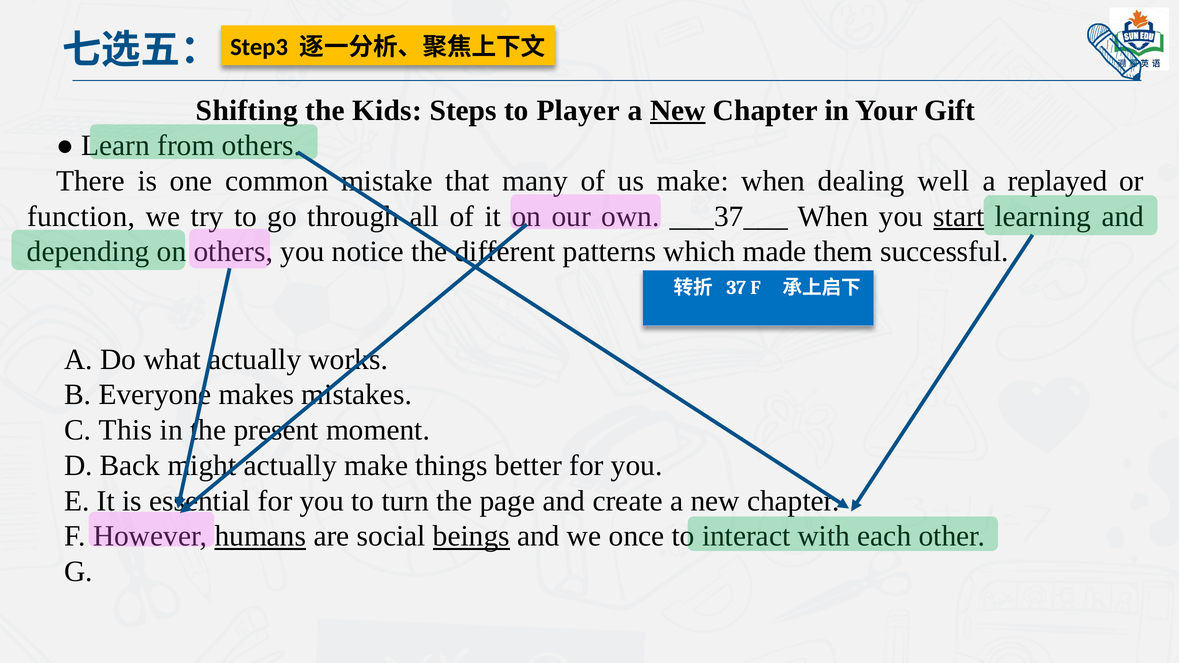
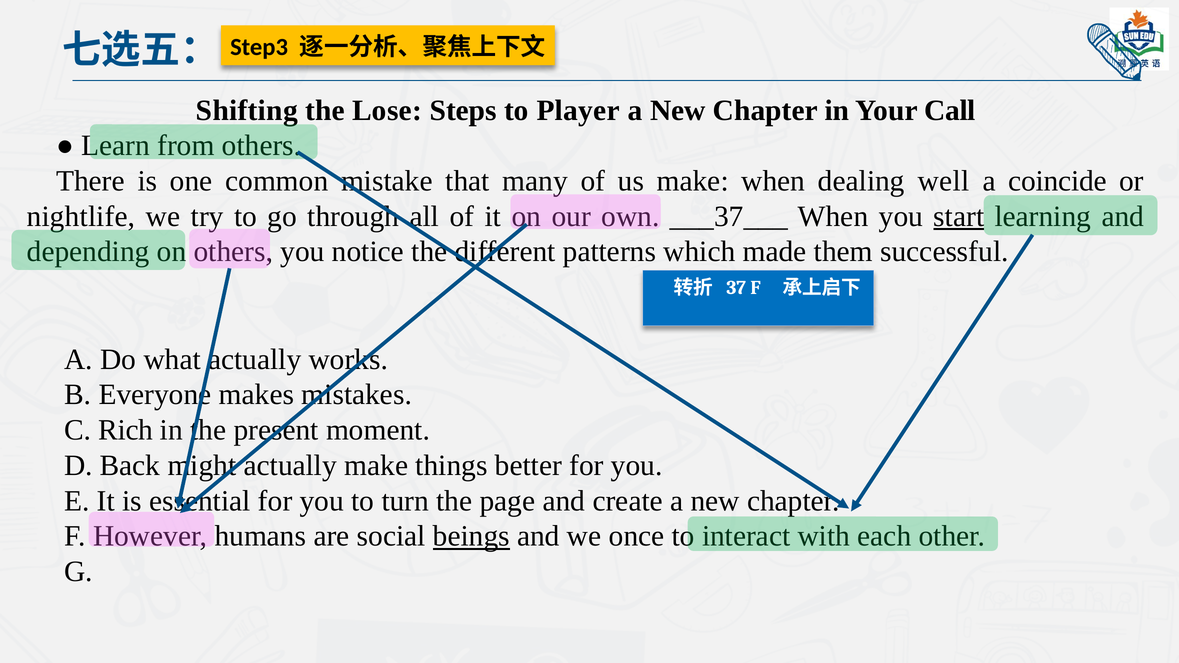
Kids: Kids -> Lose
New at (678, 110) underline: present -> none
Gift: Gift -> Call
replayed: replayed -> coincide
function: function -> nightlife
This: This -> Rich
humans underline: present -> none
